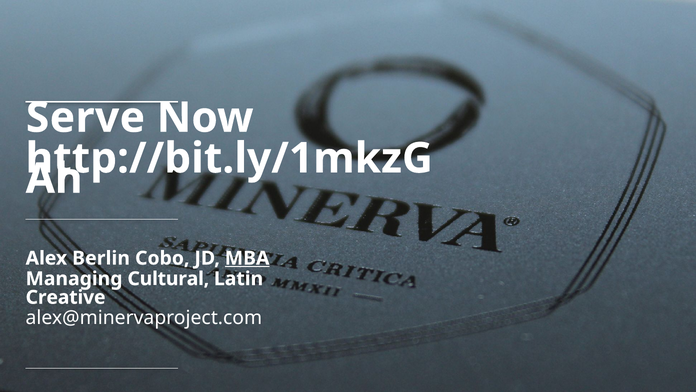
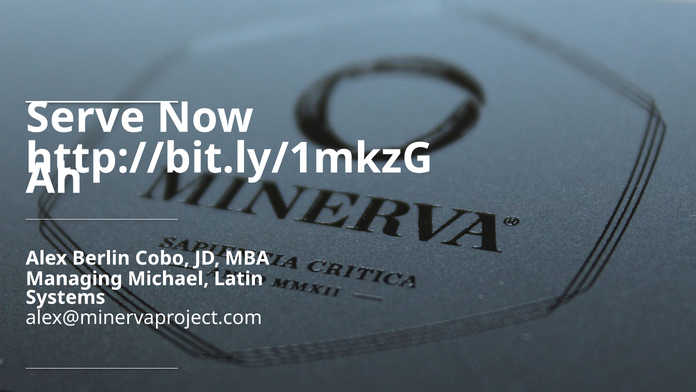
MBA underline: present -> none
Cultural: Cultural -> Michael
Creative: Creative -> Systems
